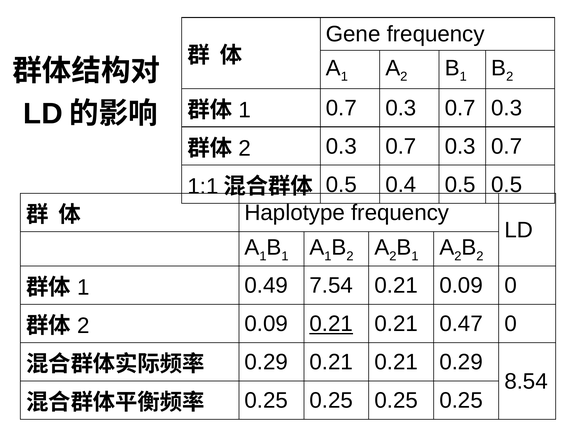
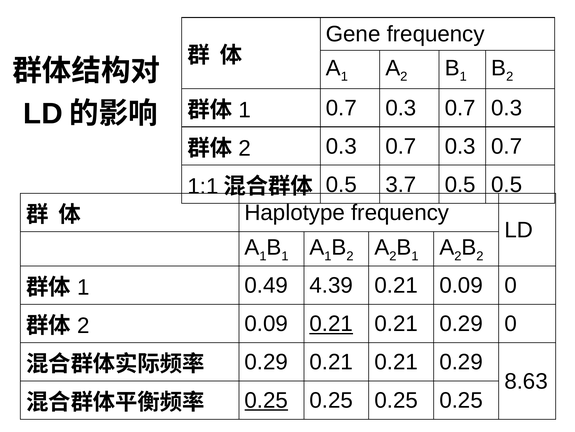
0.4: 0.4 -> 3.7
7.54: 7.54 -> 4.39
0.47 at (461, 323): 0.47 -> 0.29
8.54: 8.54 -> 8.63
0.25 at (266, 400) underline: none -> present
